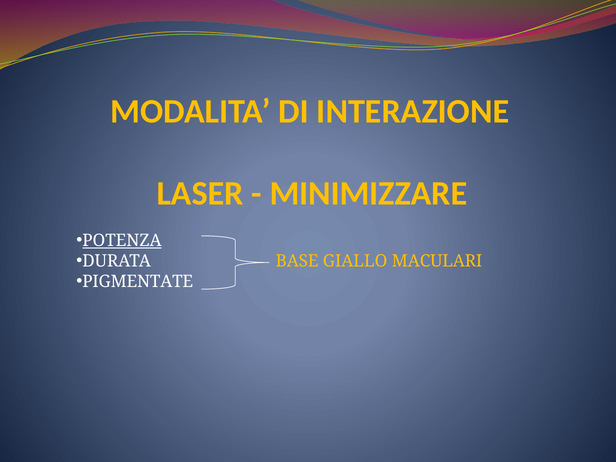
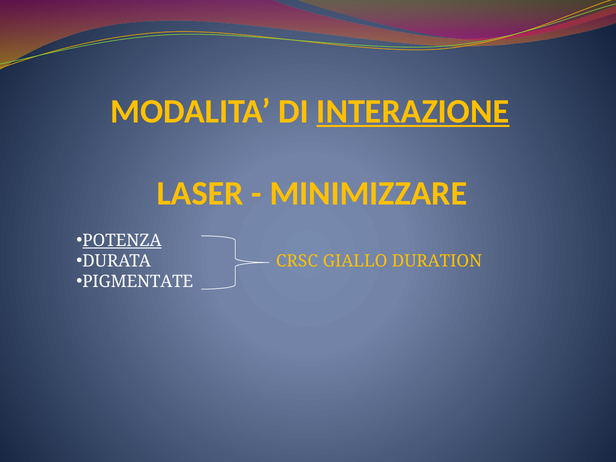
INTERAZIONE underline: none -> present
BASE: BASE -> CRSC
MACULARI: MACULARI -> DURATION
